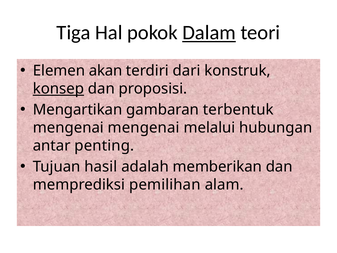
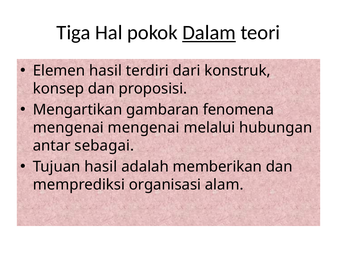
Elemen akan: akan -> hasil
konsep underline: present -> none
terbentuk: terbentuk -> fenomena
penting: penting -> sebagai
pemilihan: pemilihan -> organisasi
